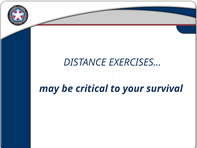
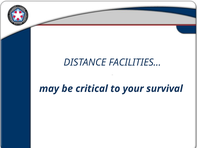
EXERCISES…: EXERCISES… -> FACILITIES…
